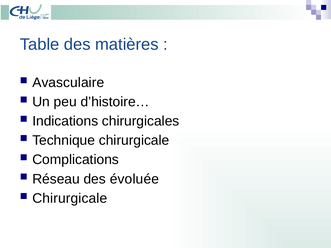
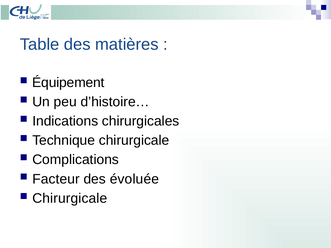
Avasculaire: Avasculaire -> Équipement
Réseau: Réseau -> Facteur
